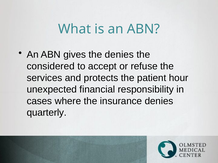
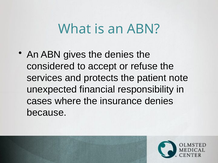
hour: hour -> note
quarterly: quarterly -> because
